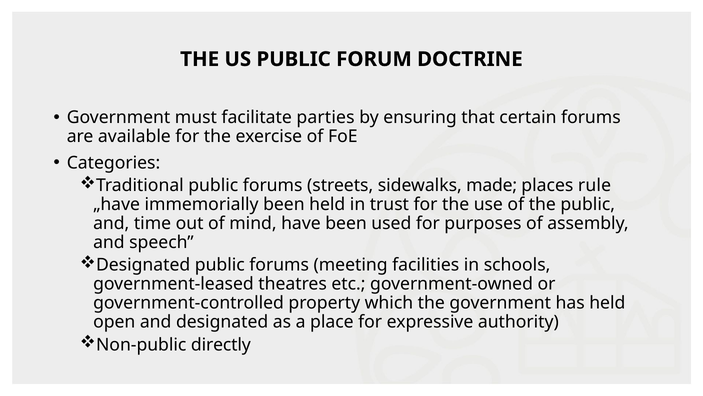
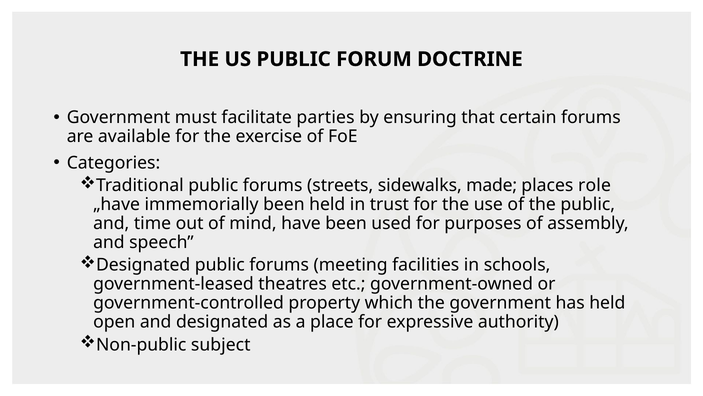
rule: rule -> role
directly: directly -> subject
